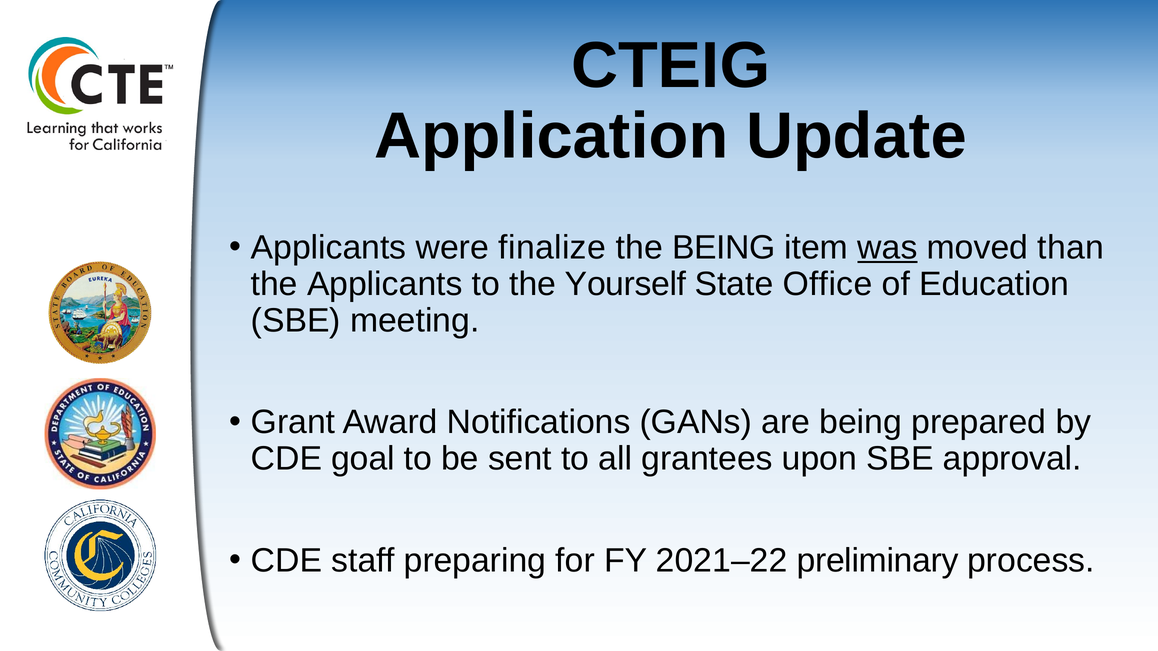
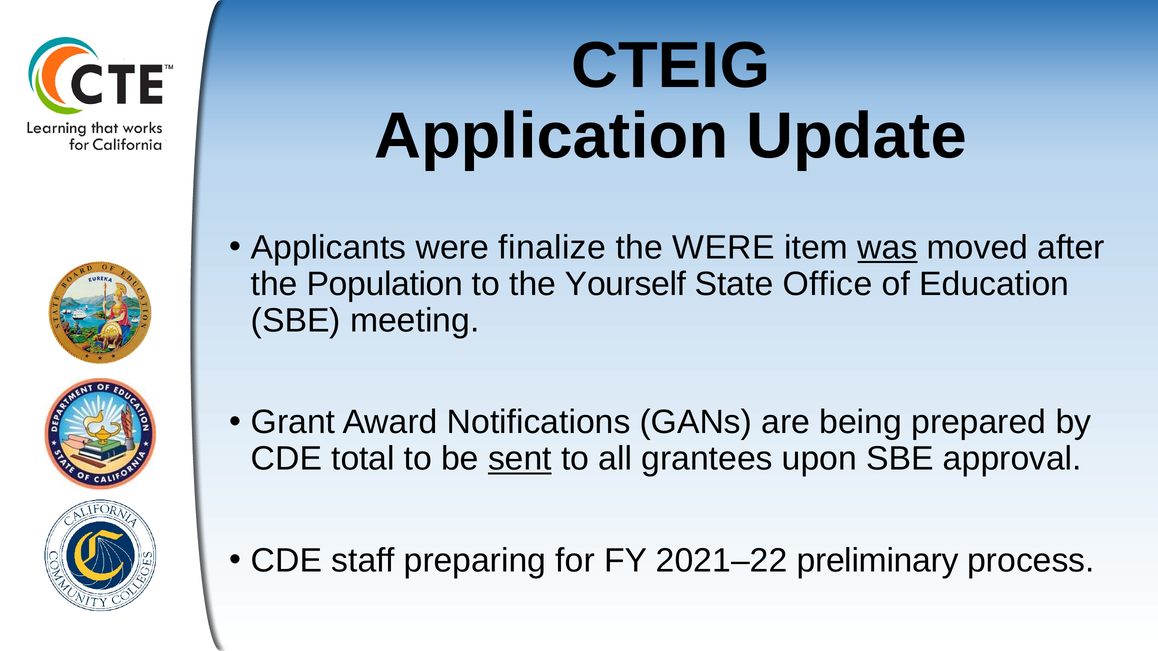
the BEING: BEING -> WERE
than: than -> after
the Applicants: Applicants -> Population
goal: goal -> total
sent underline: none -> present
